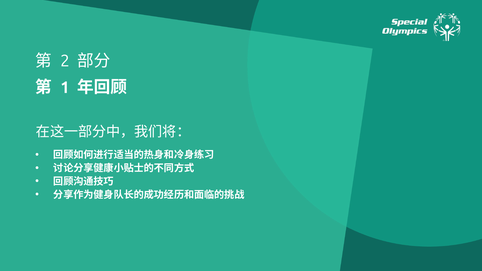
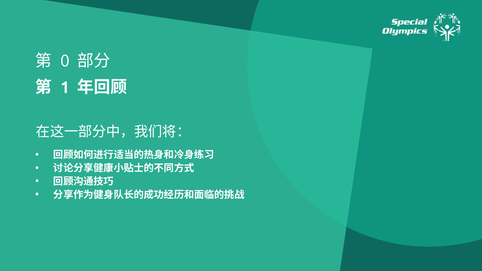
2: 2 -> 0
